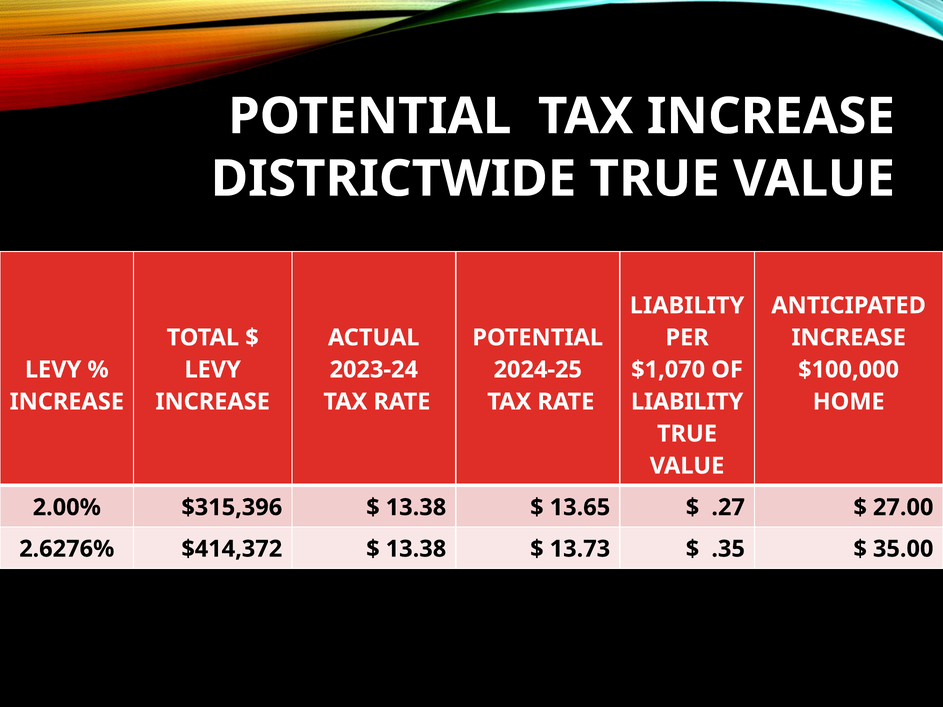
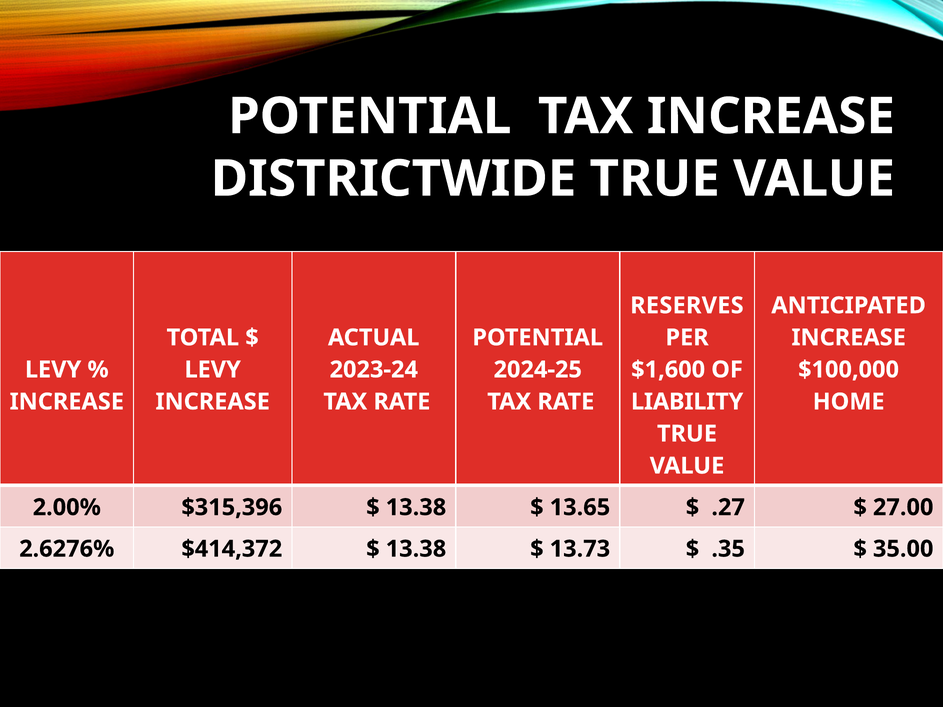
LIABILITY at (687, 306): LIABILITY -> RESERVES
$1,070: $1,070 -> $1,600
